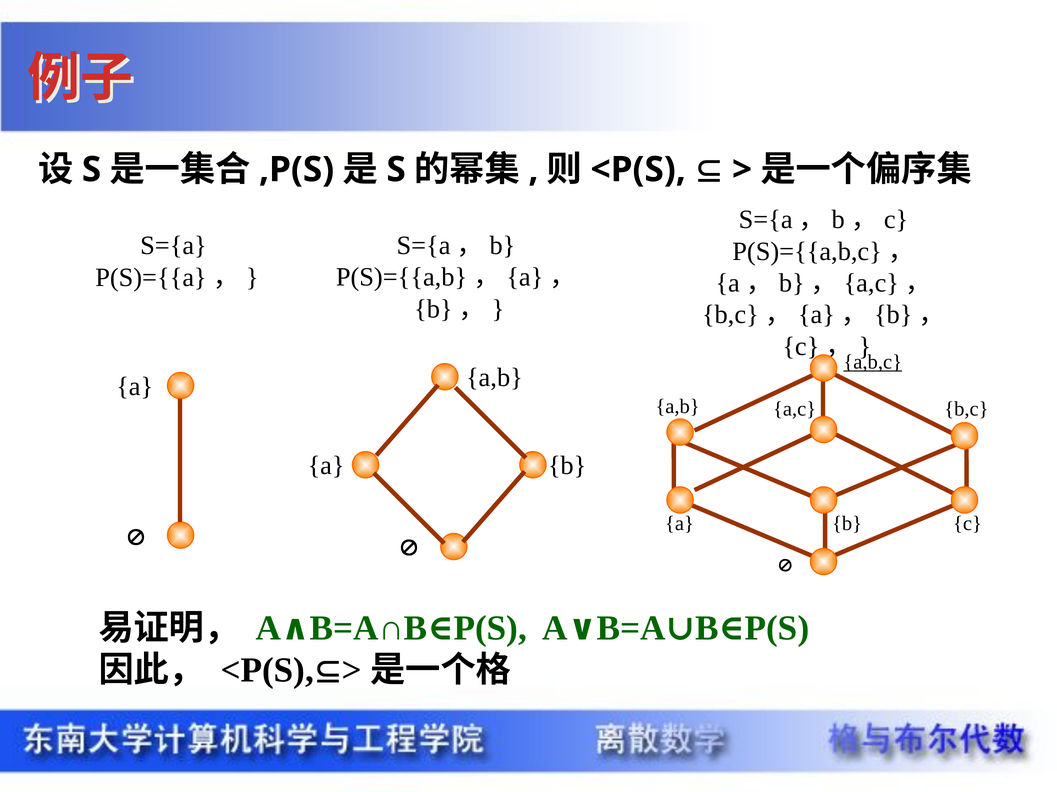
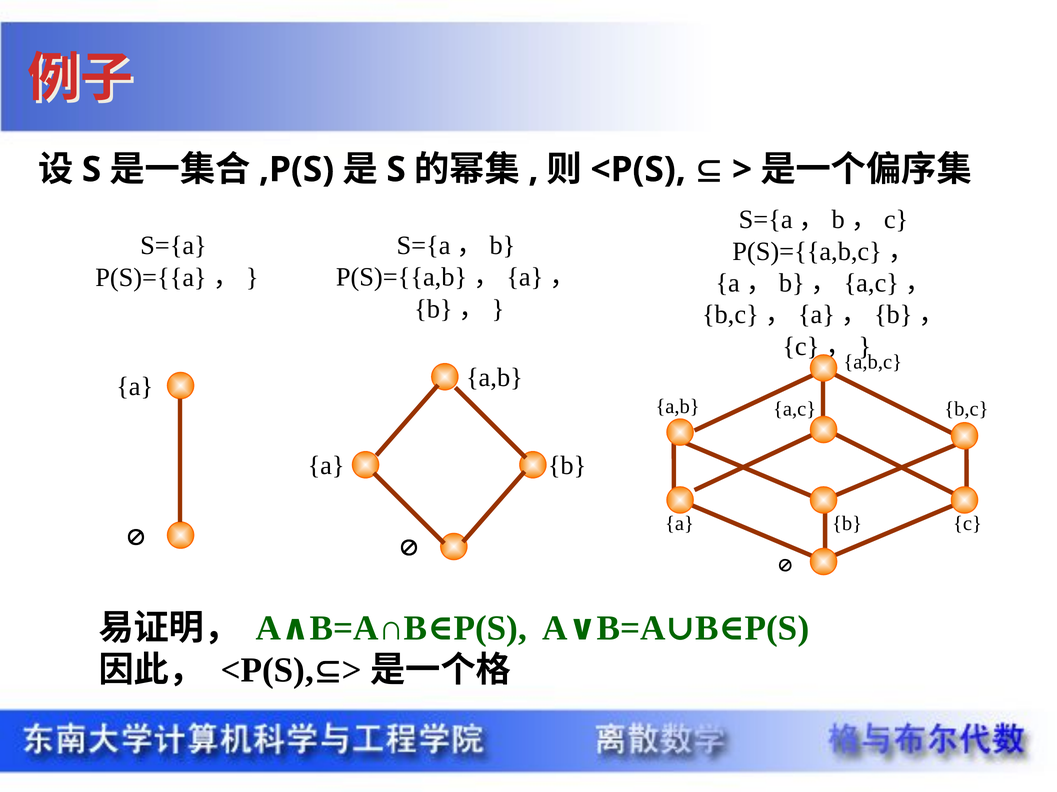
a,b,c underline: present -> none
